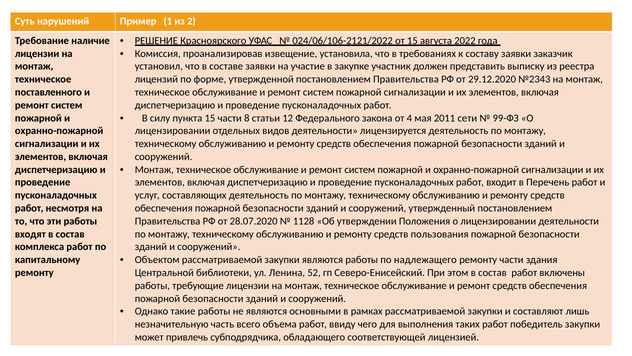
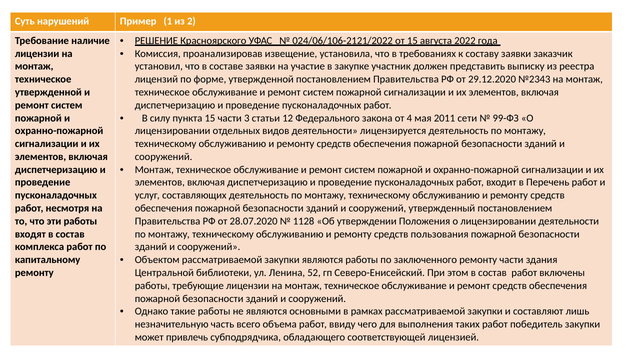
поставленного at (48, 92): поставленного -> утвержденной
8: 8 -> 3
надлежащего: надлежащего -> заключенного
